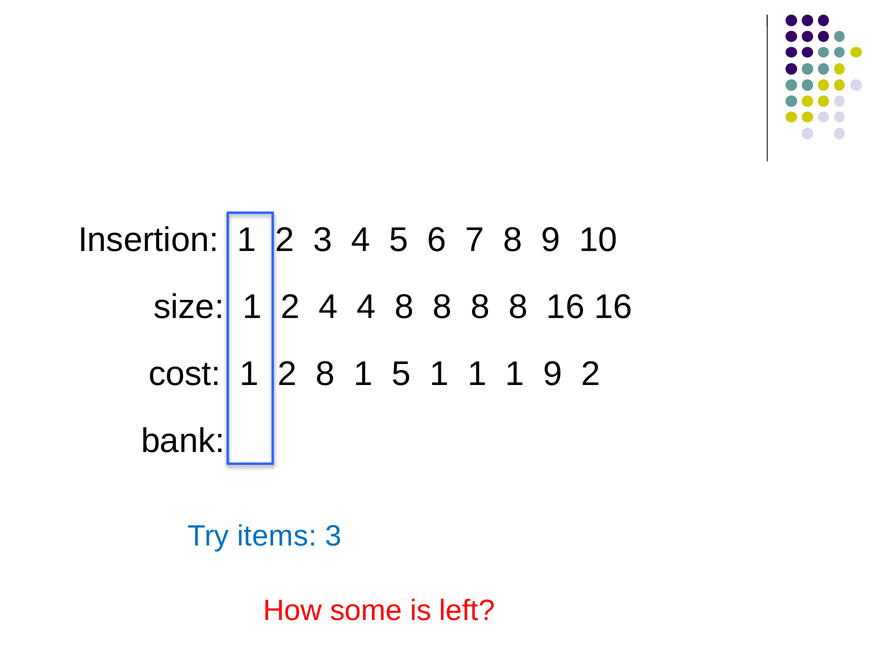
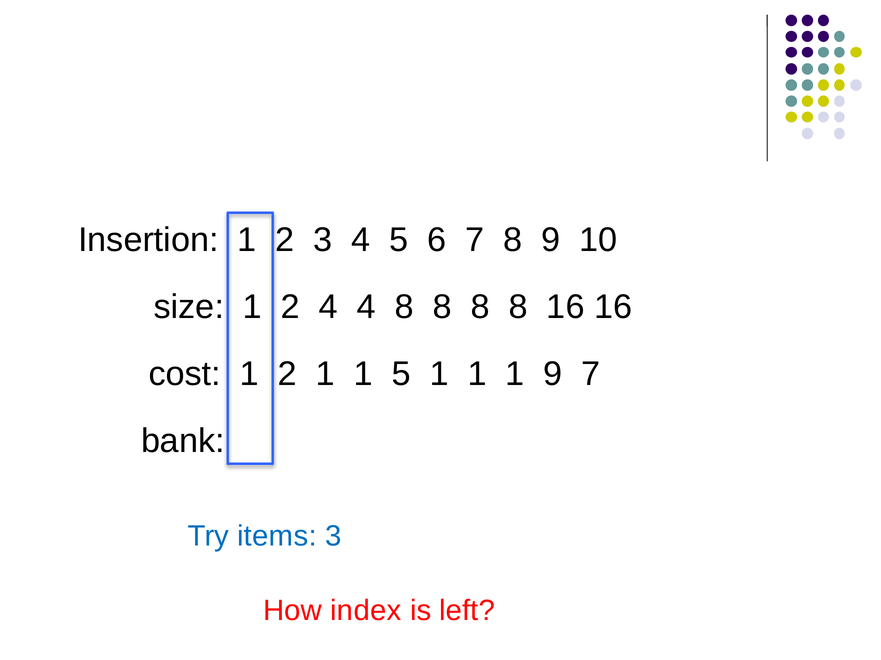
2 8: 8 -> 1
9 2: 2 -> 7
some: some -> index
